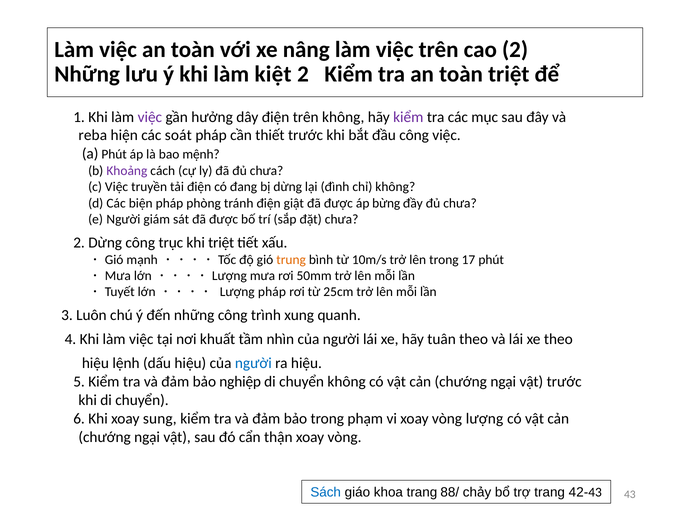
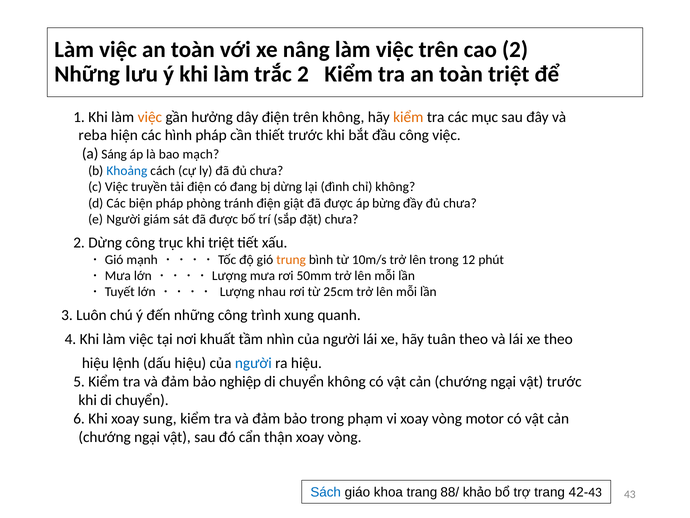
kiệt: kiệt -> trắc
việc at (150, 117) colour: purple -> orange
kiểm at (408, 117) colour: purple -> orange
soát: soát -> hình
a Phút: Phút -> Sáng
mệnh: mệnh -> mạch
Khoảng colour: purple -> blue
17: 17 -> 12
Lượng pháp: pháp -> nhau
vòng lượng: lượng -> motor
chảy: chảy -> khảo
